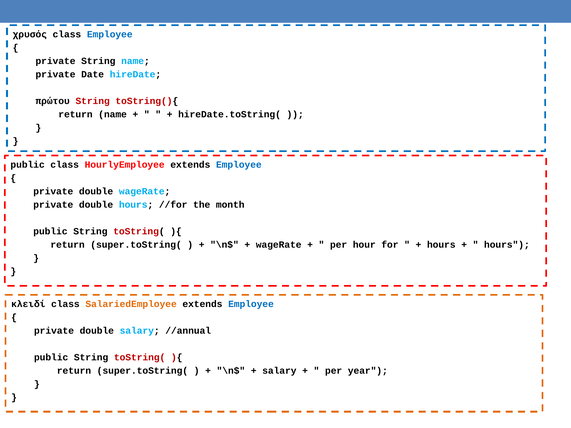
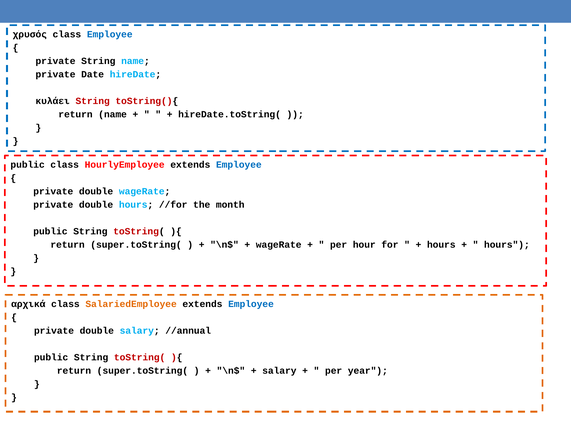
πρώτου: πρώτου -> κυλάει
κλειδί: κλειδί -> αρχικά
